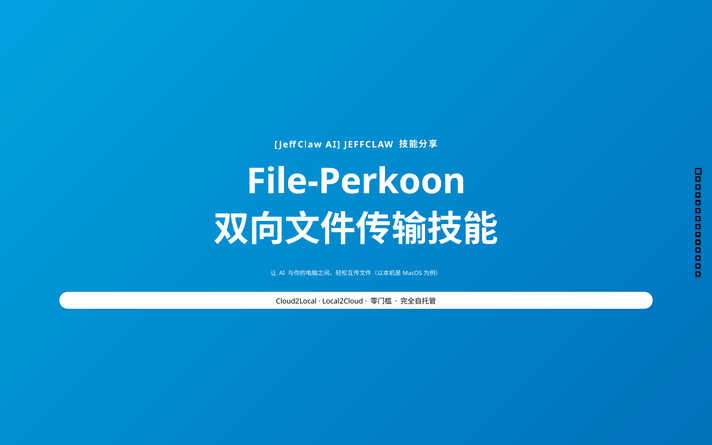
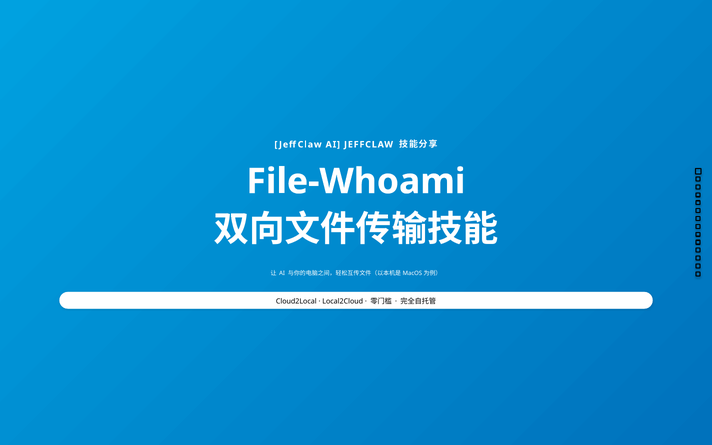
File-Perkoon: File-Perkoon -> File-Whoami
